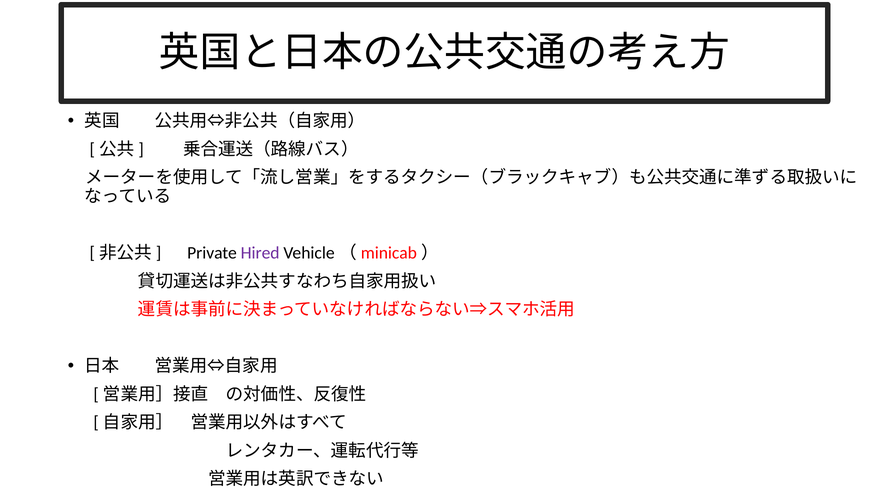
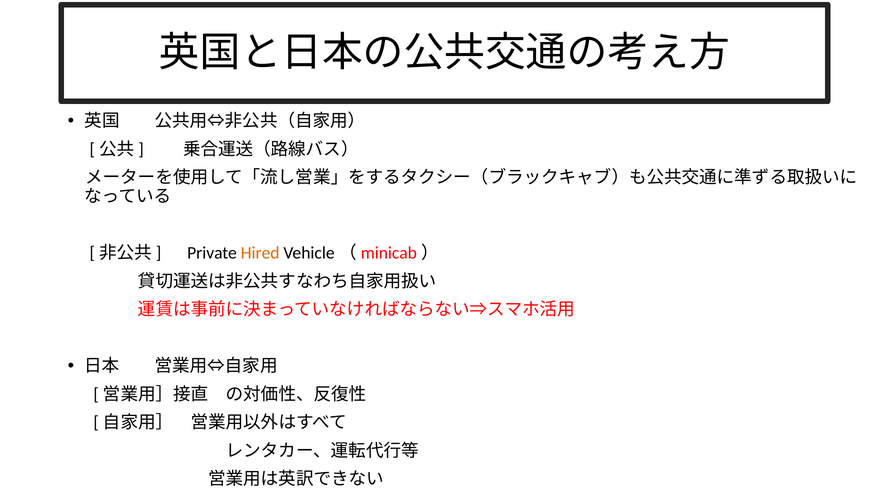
Hired colour: purple -> orange
